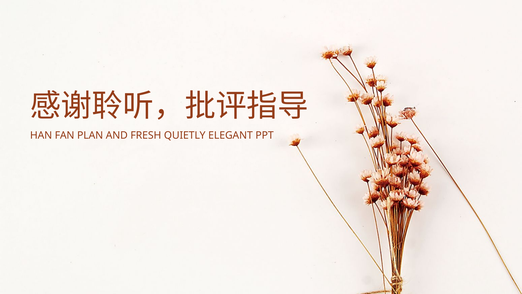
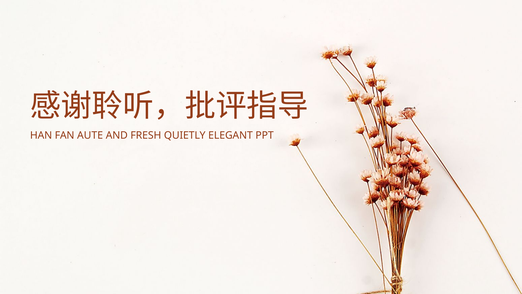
PLAN: PLAN -> AUTE
